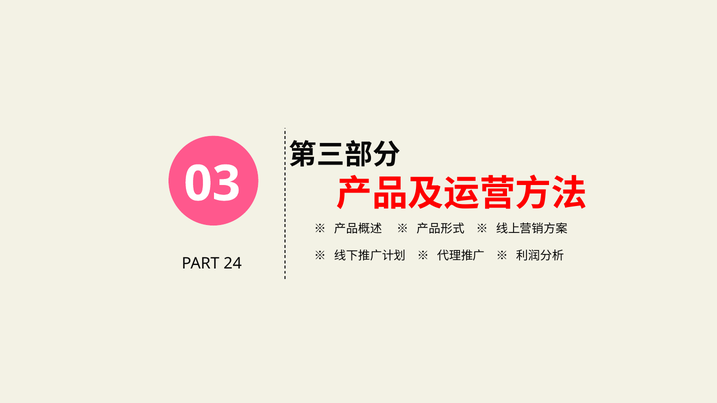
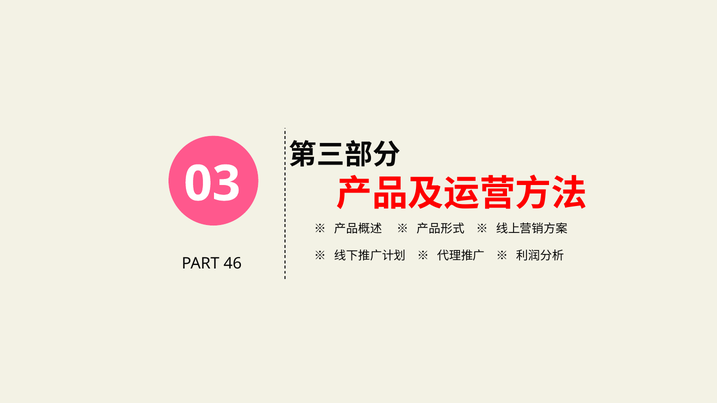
24: 24 -> 46
